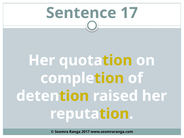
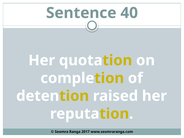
17: 17 -> 40
